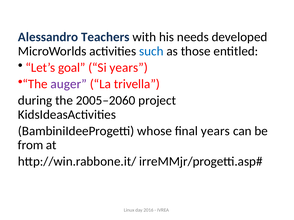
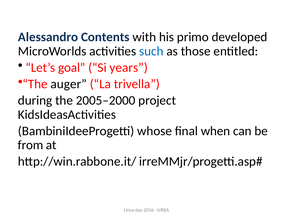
Teachers: Teachers -> Contents
needs: needs -> primo
auger colour: purple -> black
2005–2060: 2005–2060 -> 2005–2000
final years: years -> when
